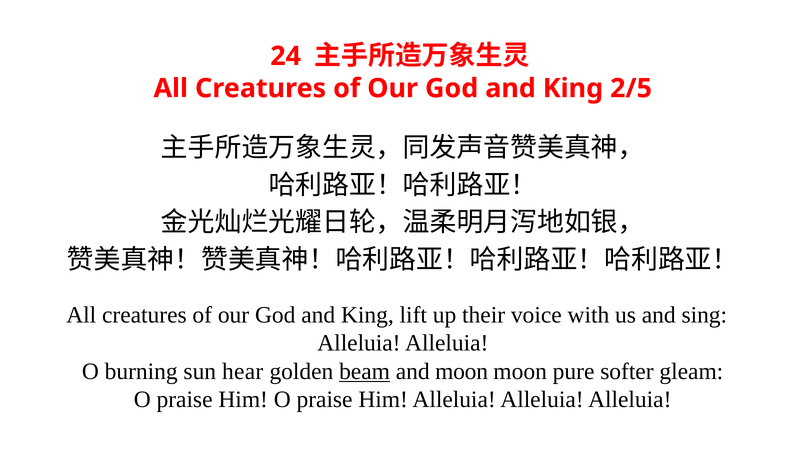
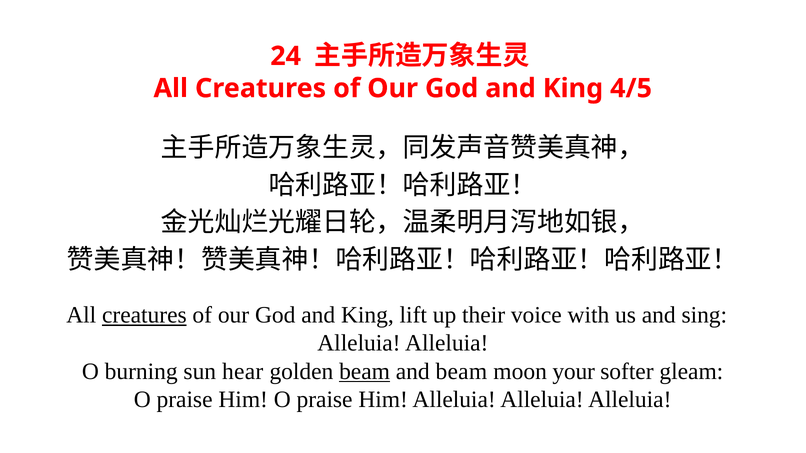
2/5: 2/5 -> 4/5
creatures at (144, 315) underline: none -> present
and moon: moon -> beam
pure: pure -> your
